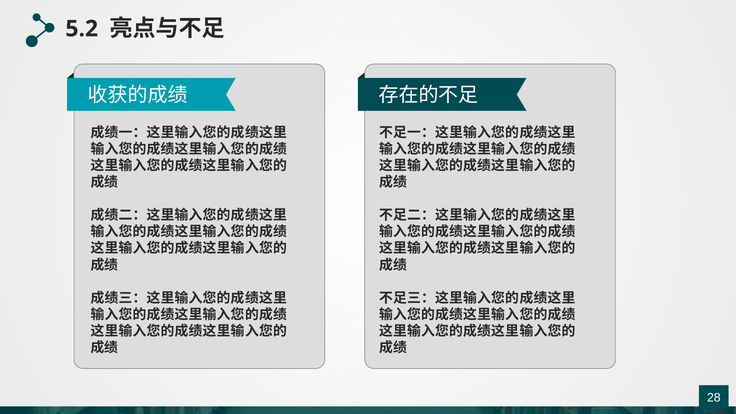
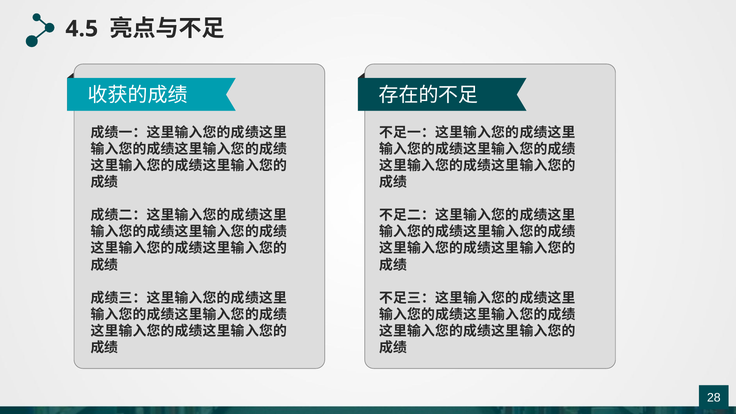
5.2: 5.2 -> 4.5
